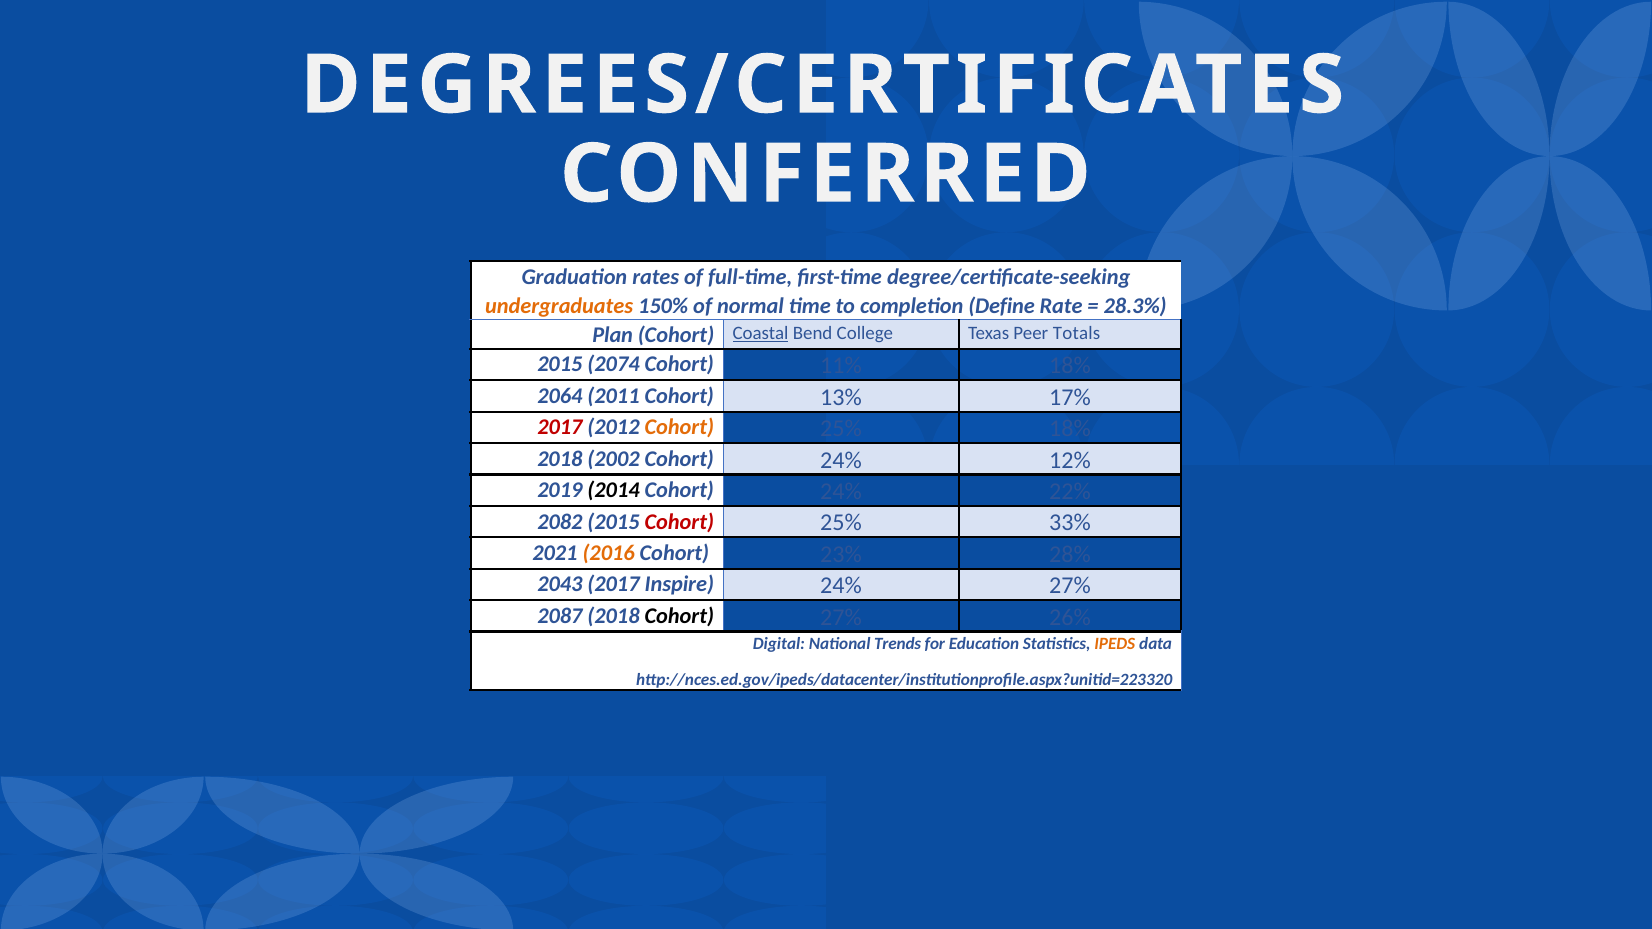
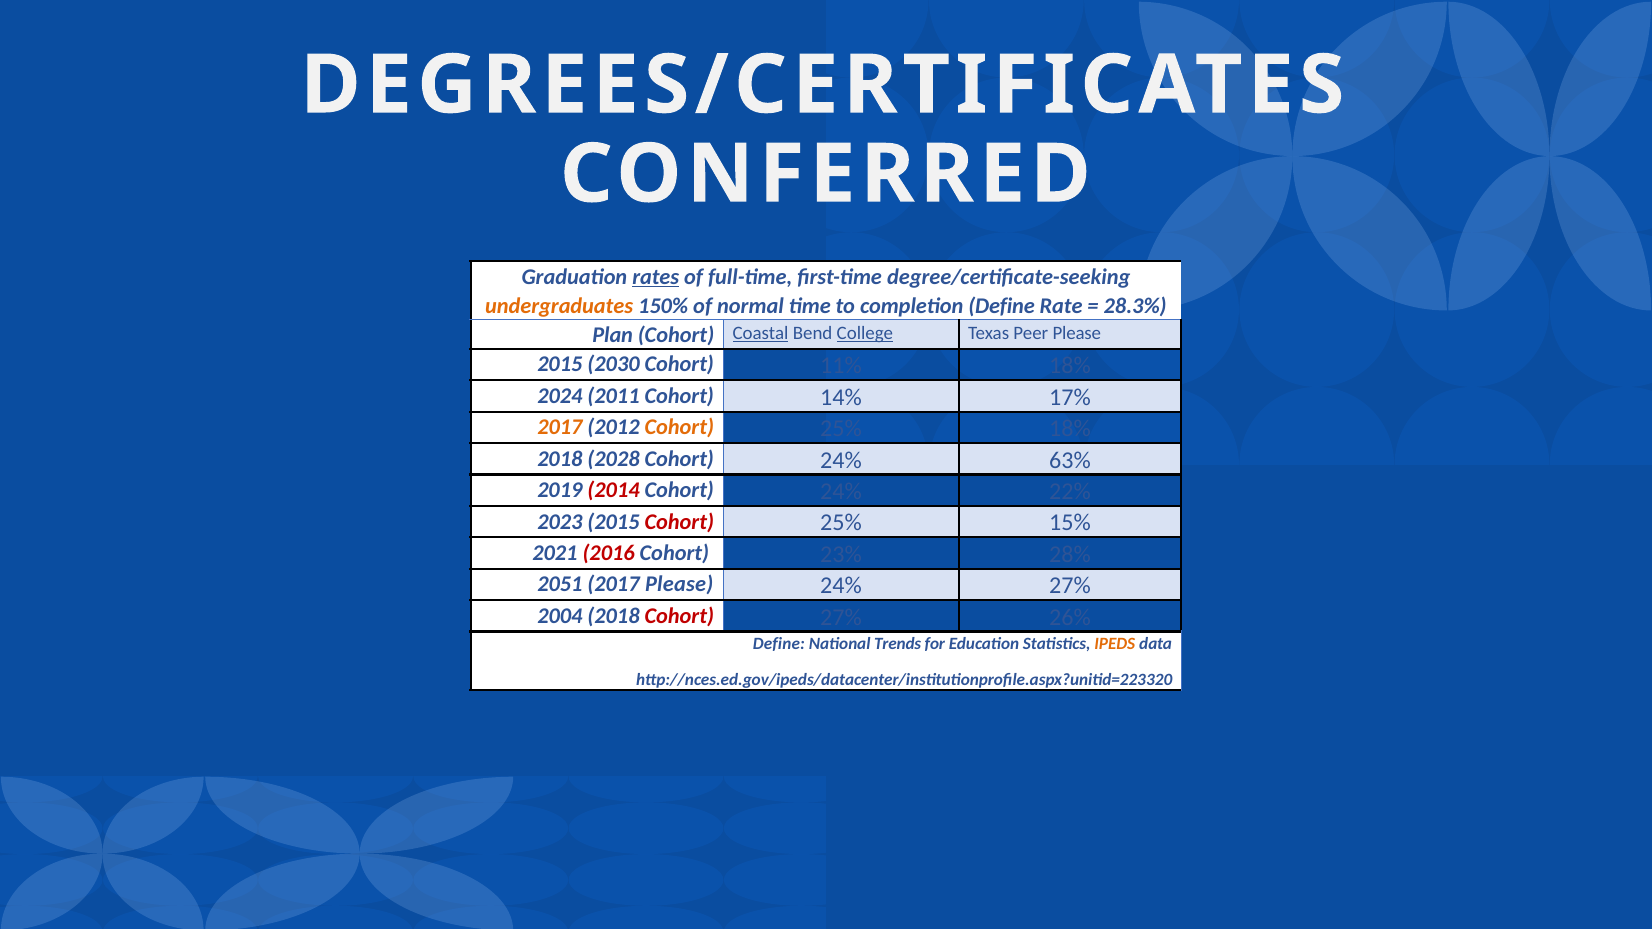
rates underline: none -> present
College underline: none -> present
Peer Totals: Totals -> Please
2074: 2074 -> 2030
2064: 2064 -> 2024
13%: 13% -> 14%
2017 at (560, 428) colour: red -> orange
2002: 2002 -> 2028
12%: 12% -> 63%
2014 colour: black -> red
2082: 2082 -> 2023
33%: 33% -> 15%
2016 colour: orange -> red
2043: 2043 -> 2051
2017 Inspire: Inspire -> Please
2087: 2087 -> 2004
Cohort at (679, 616) colour: black -> red
Digital at (779, 644): Digital -> Define
